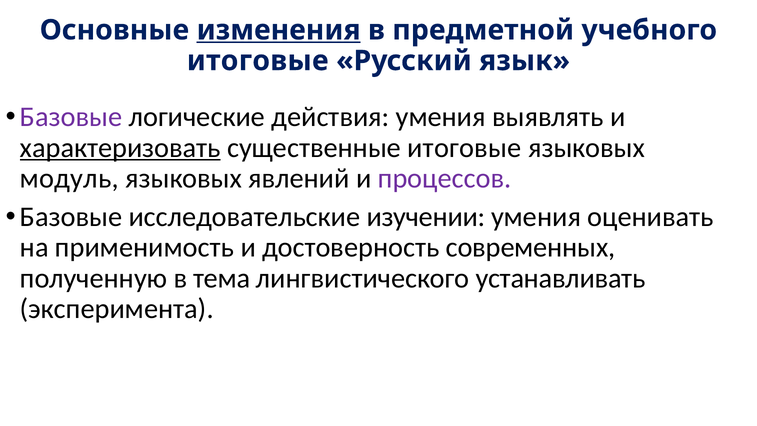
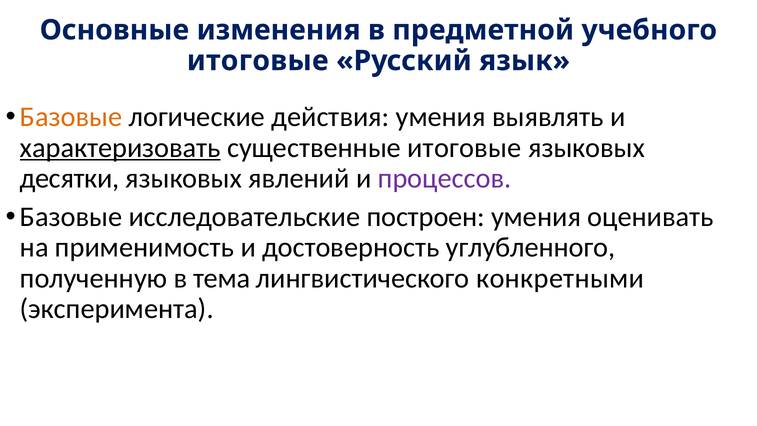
изменения underline: present -> none
Базовые at (71, 117) colour: purple -> orange
модуль: модуль -> десятки
изучении: изучении -> построен
современных: современных -> углубленного
устанавливать: устанавливать -> конкретными
